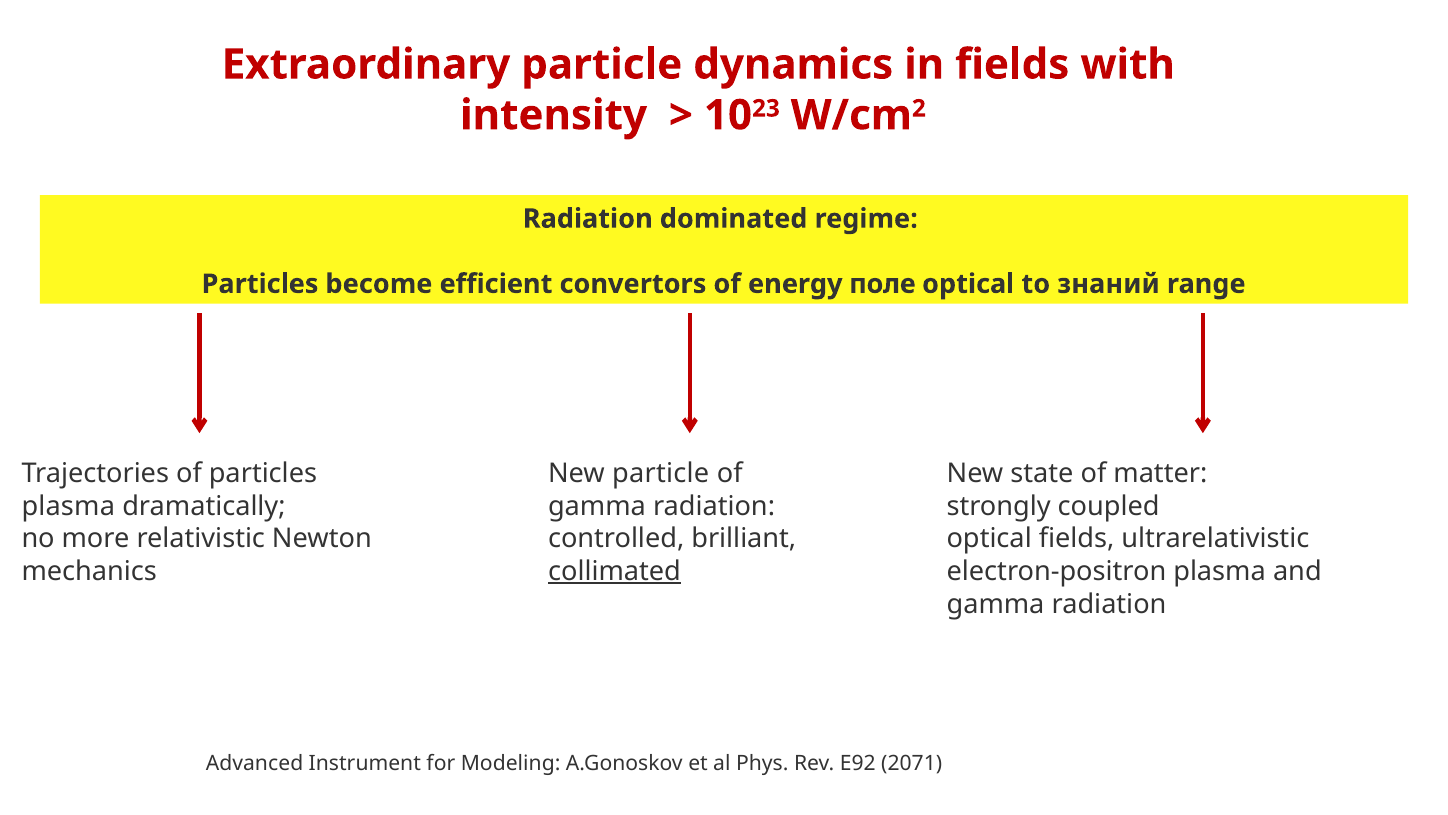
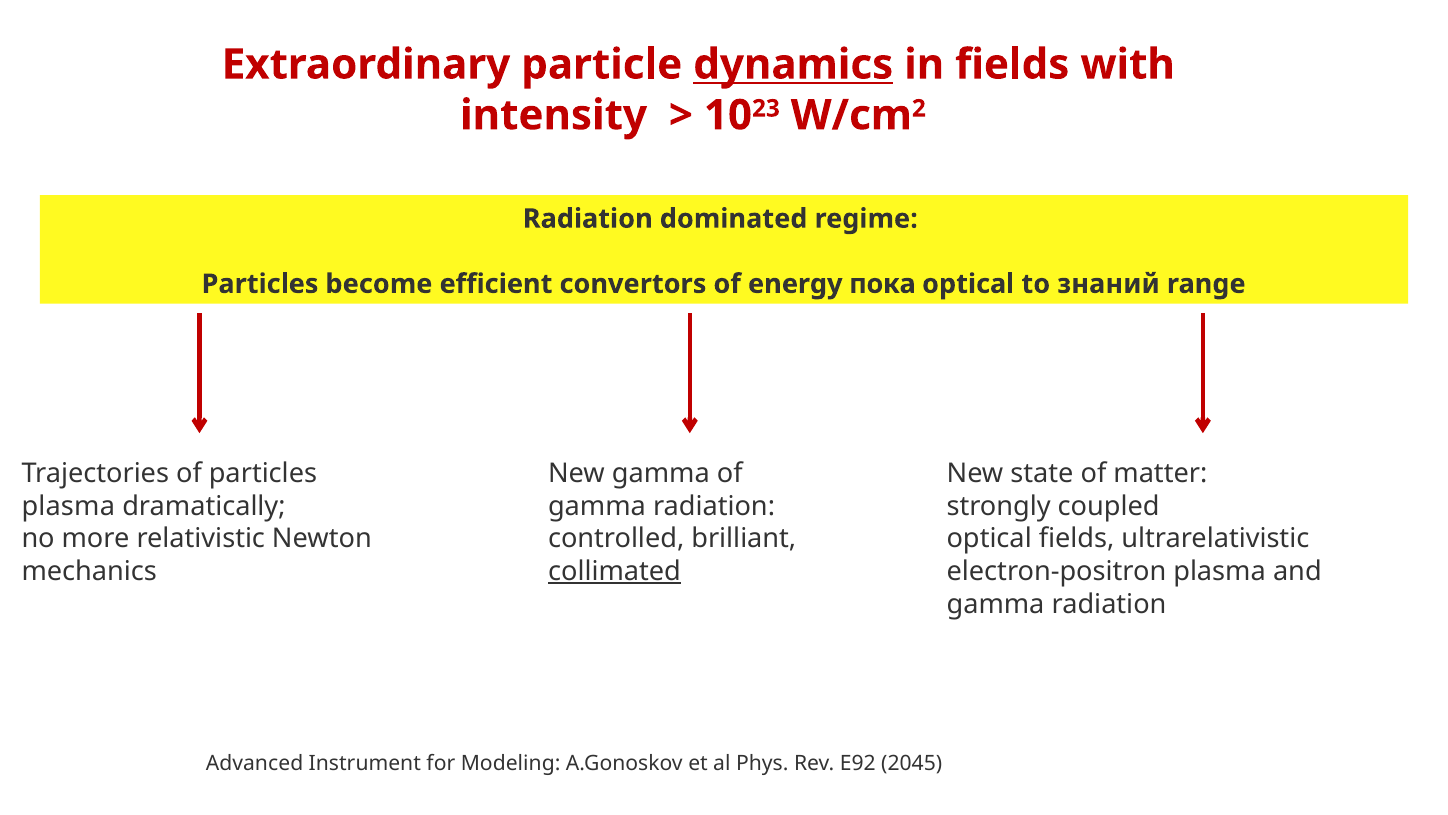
dynamics underline: none -> present
поле: поле -> пока
New particle: particle -> gamma
2071: 2071 -> 2045
